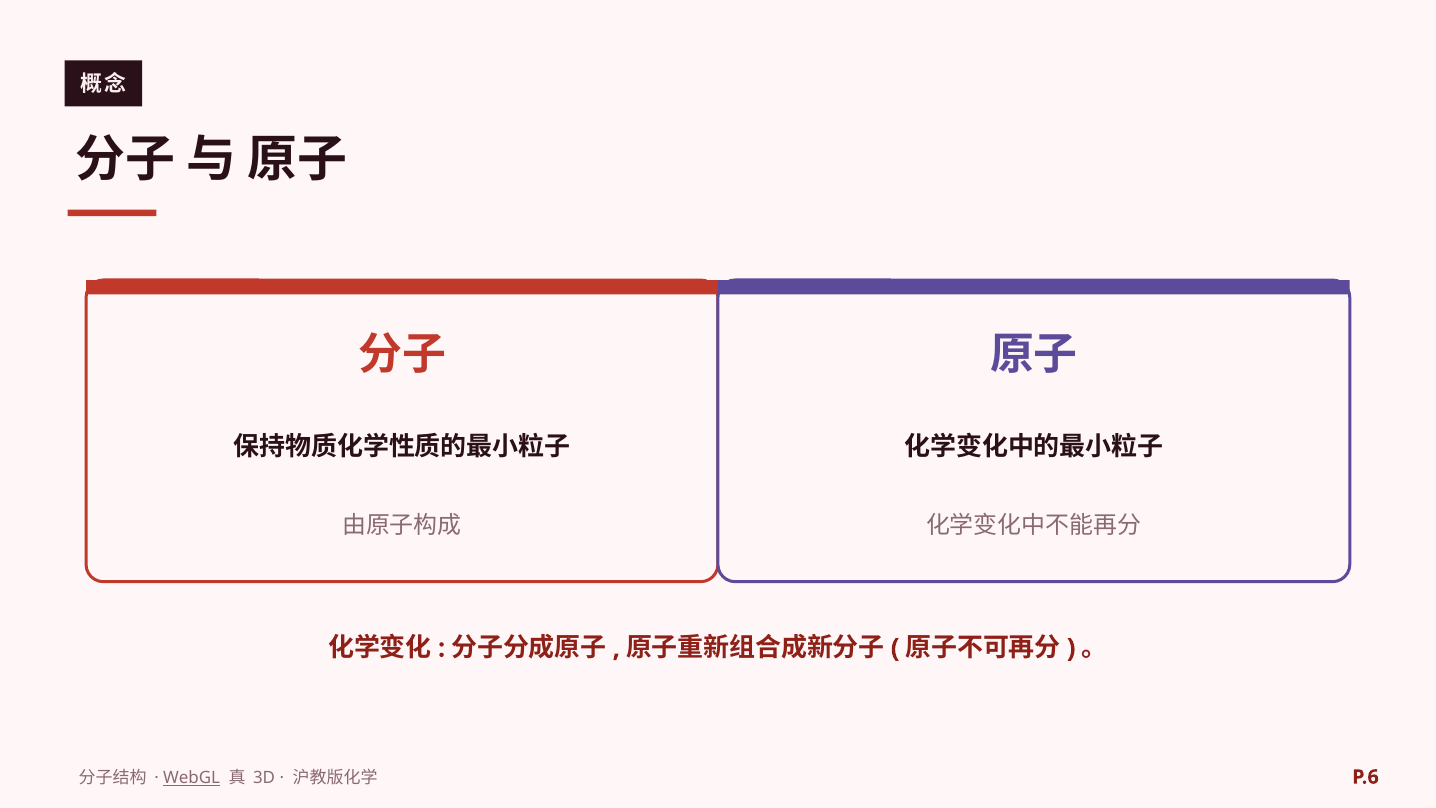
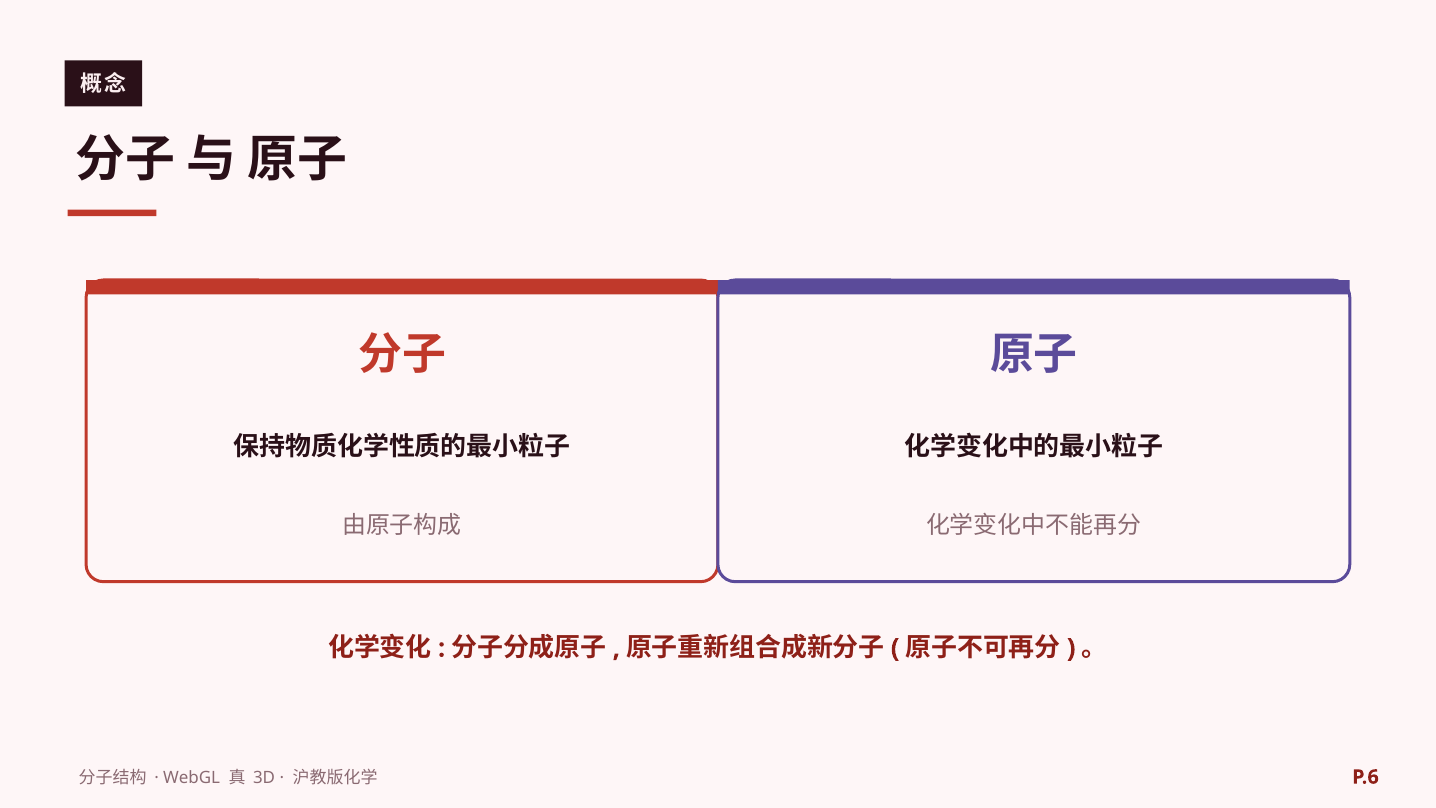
WebGL underline: present -> none
